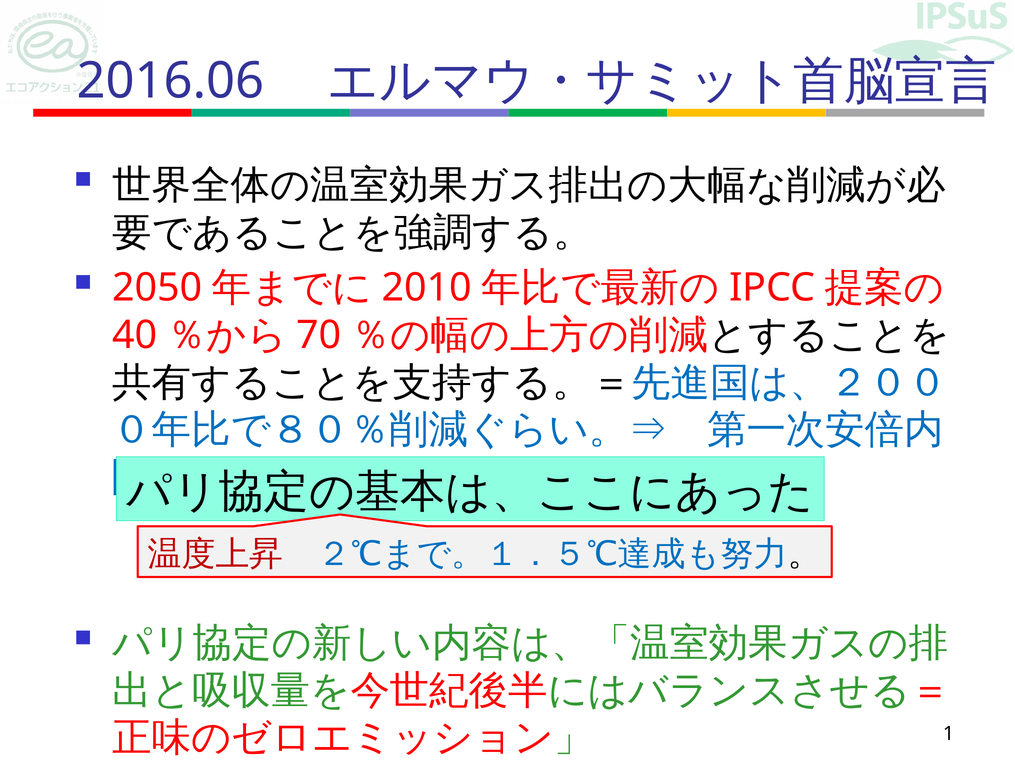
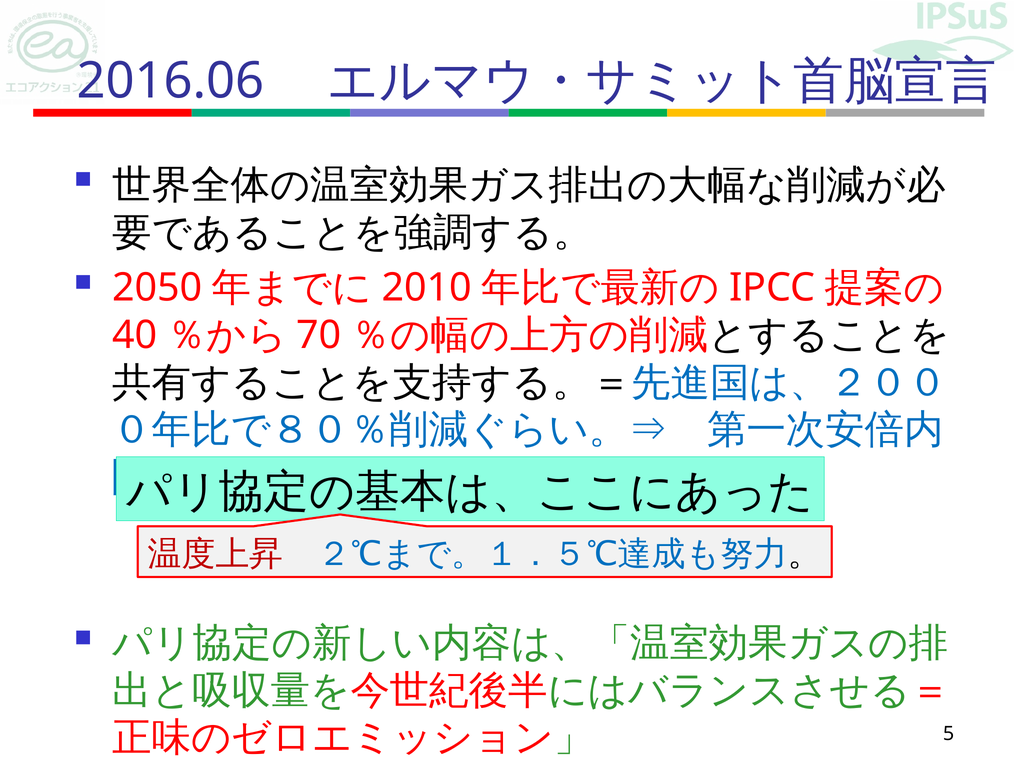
1: 1 -> 5
